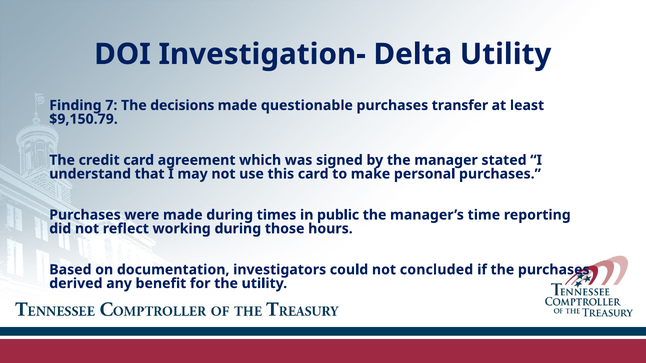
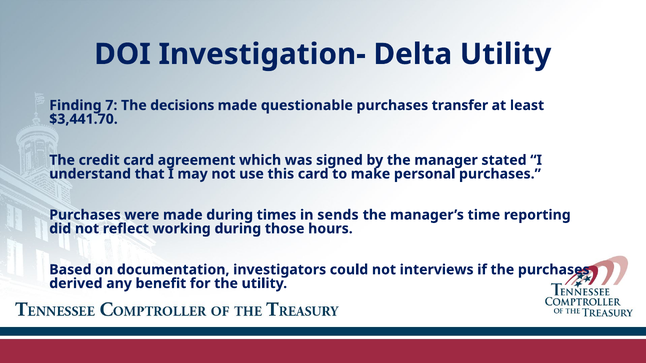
$9,150.79: $9,150.79 -> $3,441.70
public: public -> sends
concluded: concluded -> interviews
